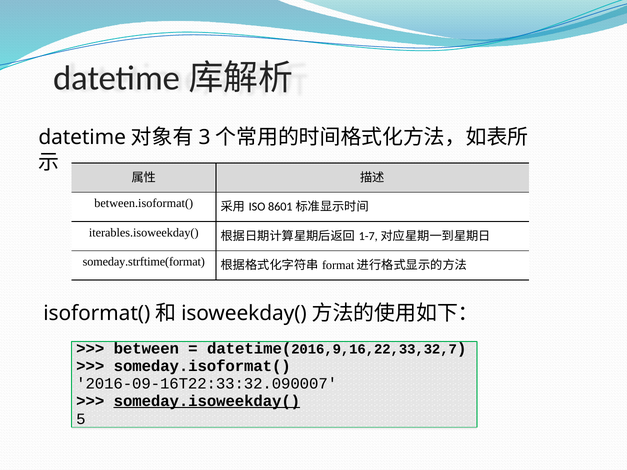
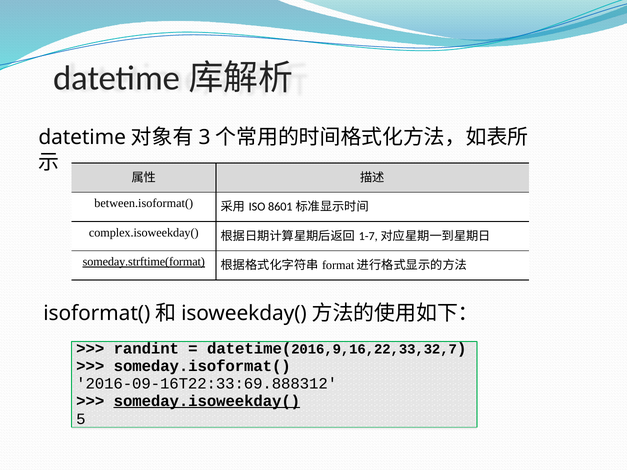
iterables.isoweekday(: iterables.isoweekday( -> complex.isoweekday(
someday.strftime(format underline: none -> present
between: between -> randint
2016-09-16T22:33:32.090007: 2016-09-16T22:33:32.090007 -> 2016-09-16T22:33:69.888312
